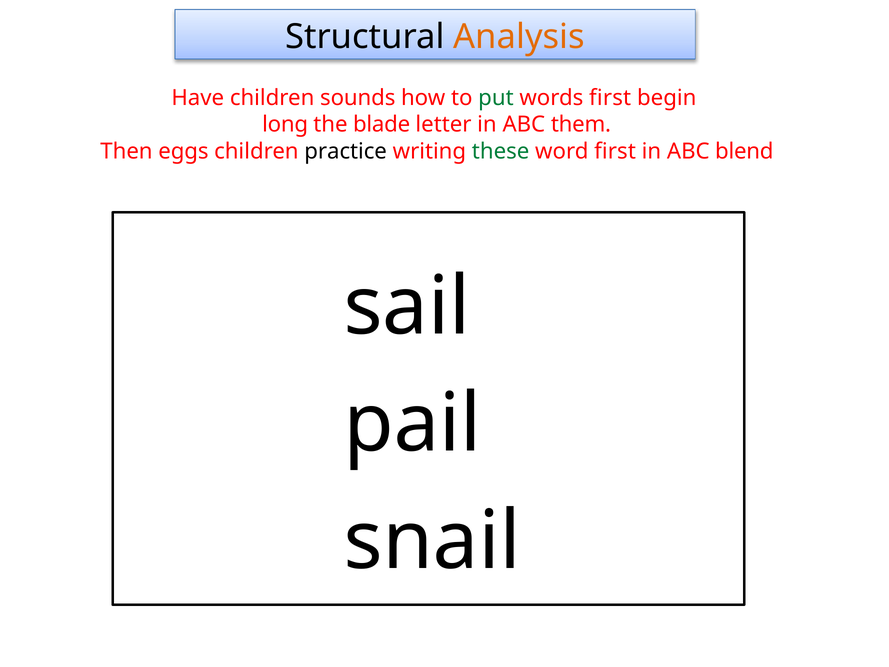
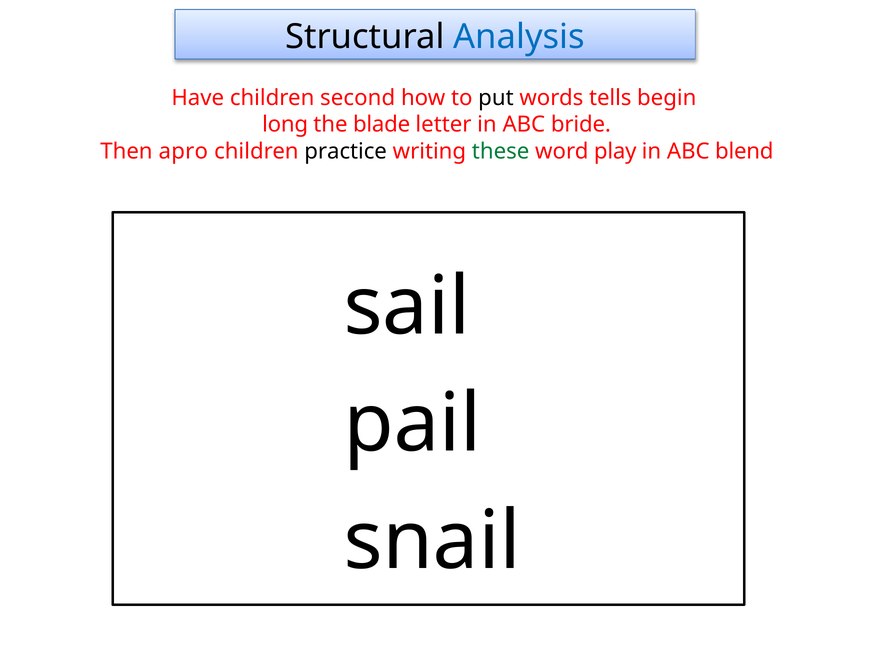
Analysis colour: orange -> blue
sounds: sounds -> second
put colour: green -> black
words first: first -> tells
them: them -> bride
eggs: eggs -> apro
word first: first -> play
